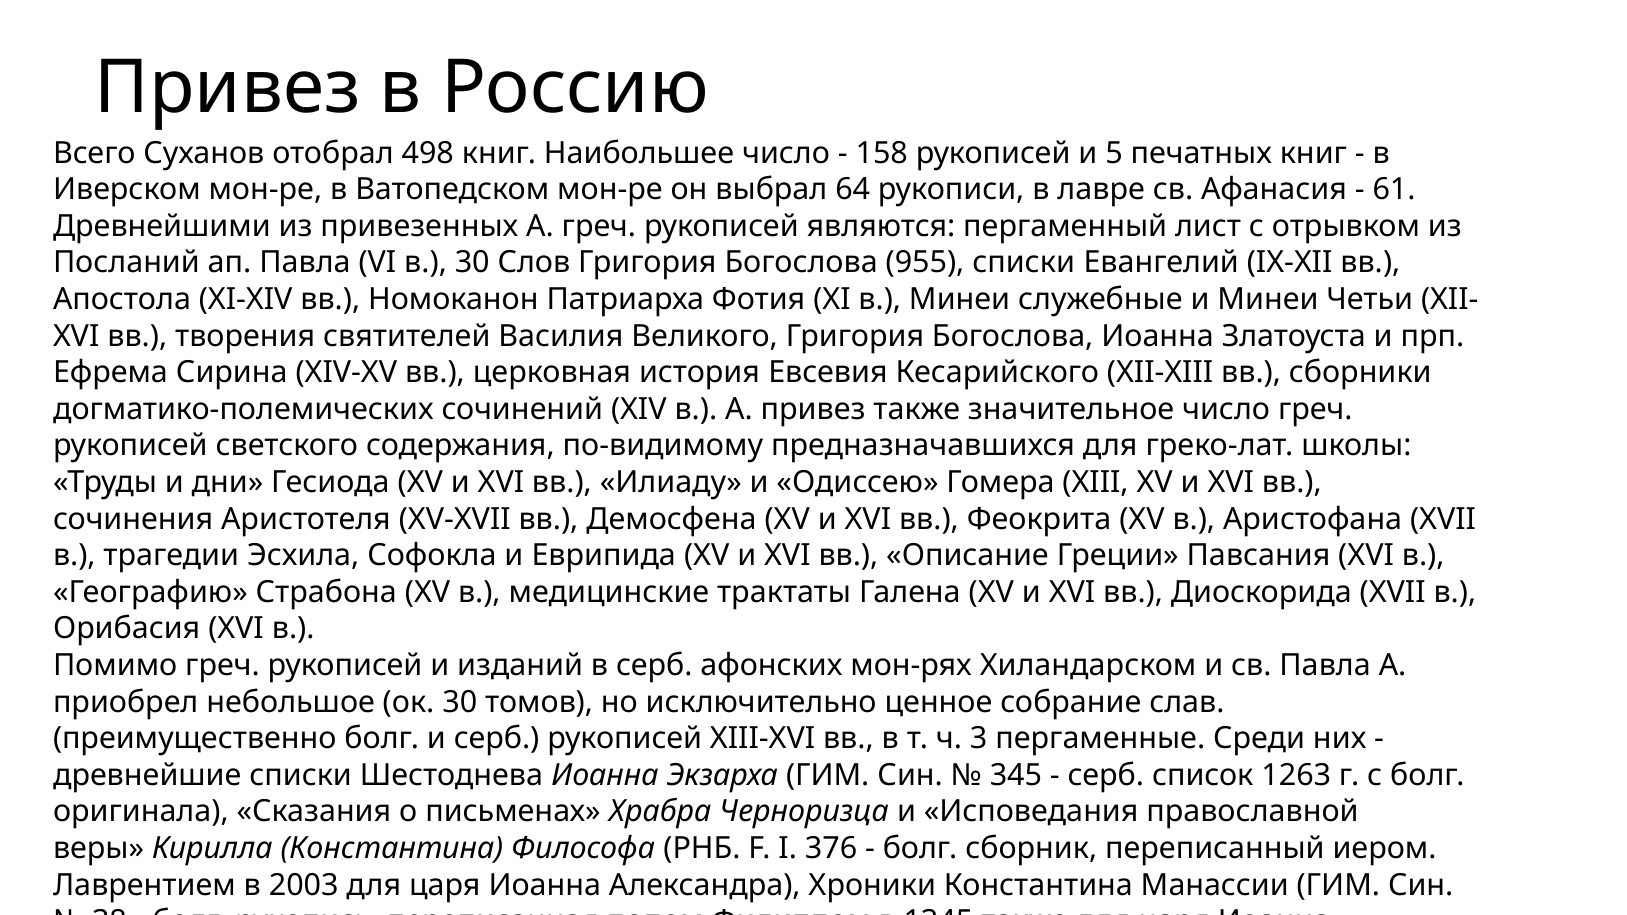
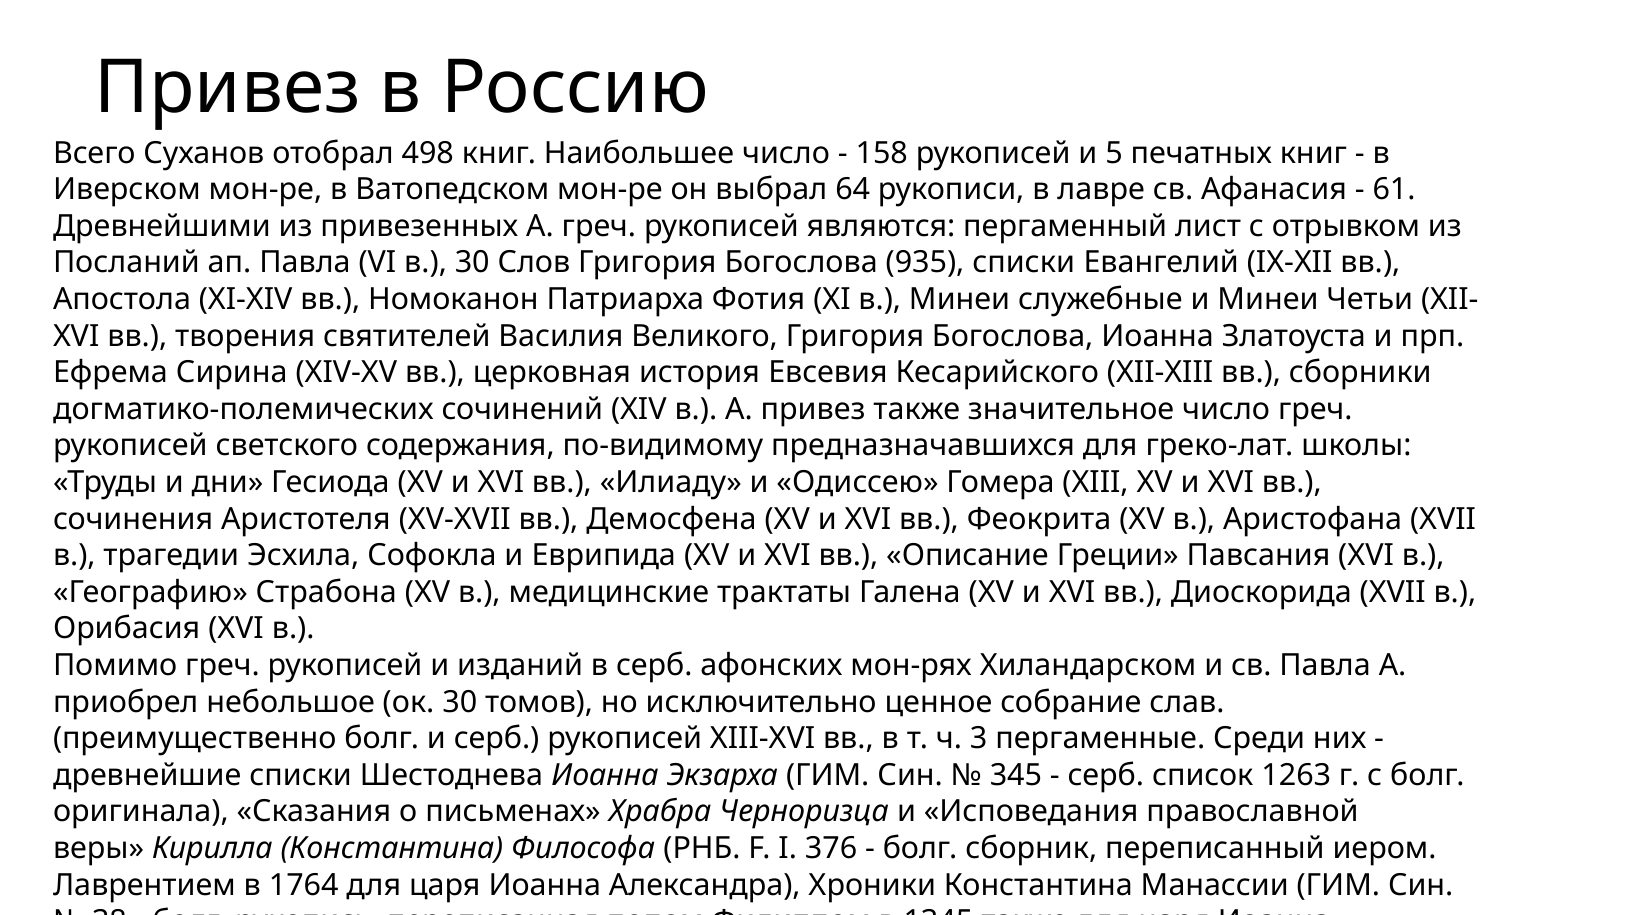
955: 955 -> 935
2003: 2003 -> 1764
